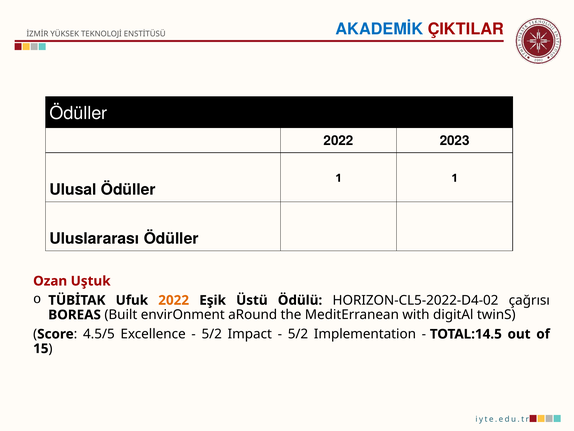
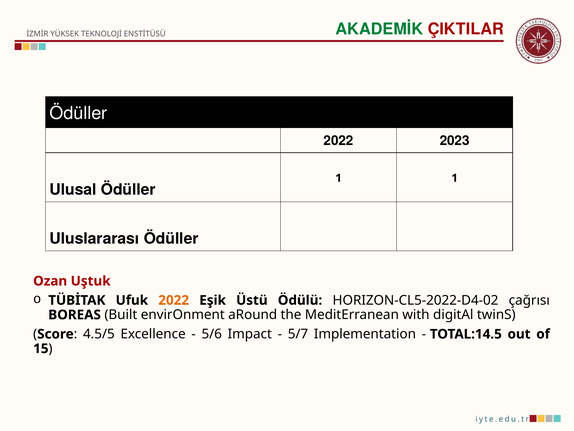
AKADEMİK colour: blue -> green
5/2 at (212, 334): 5/2 -> 5/6
5/2 at (298, 334): 5/2 -> 5/7
